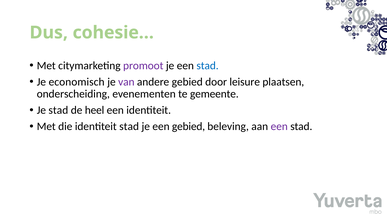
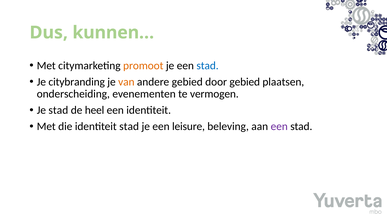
cohesie…: cohesie… -> kunnen…
promoot colour: purple -> orange
economisch: economisch -> citybranding
van colour: purple -> orange
door leisure: leisure -> gebied
gemeente: gemeente -> vermogen
een gebied: gebied -> leisure
